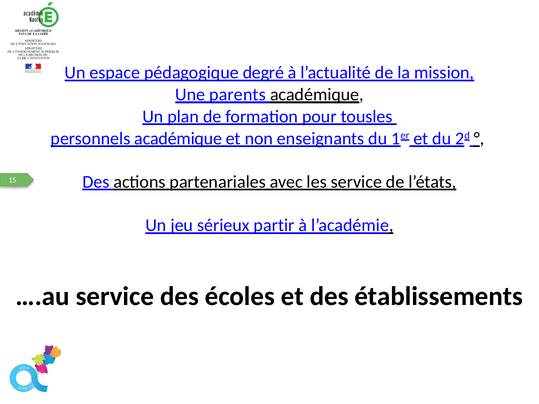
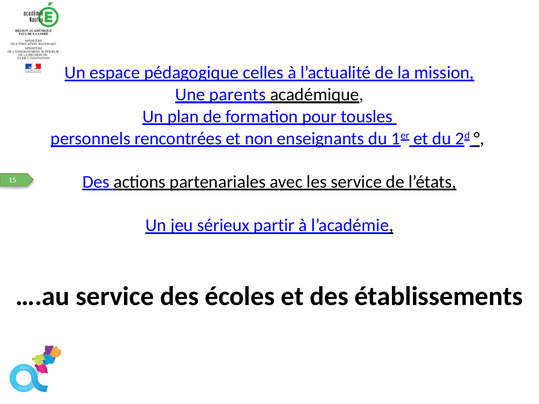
degré: degré -> celles
personnels académique: académique -> rencontrées
